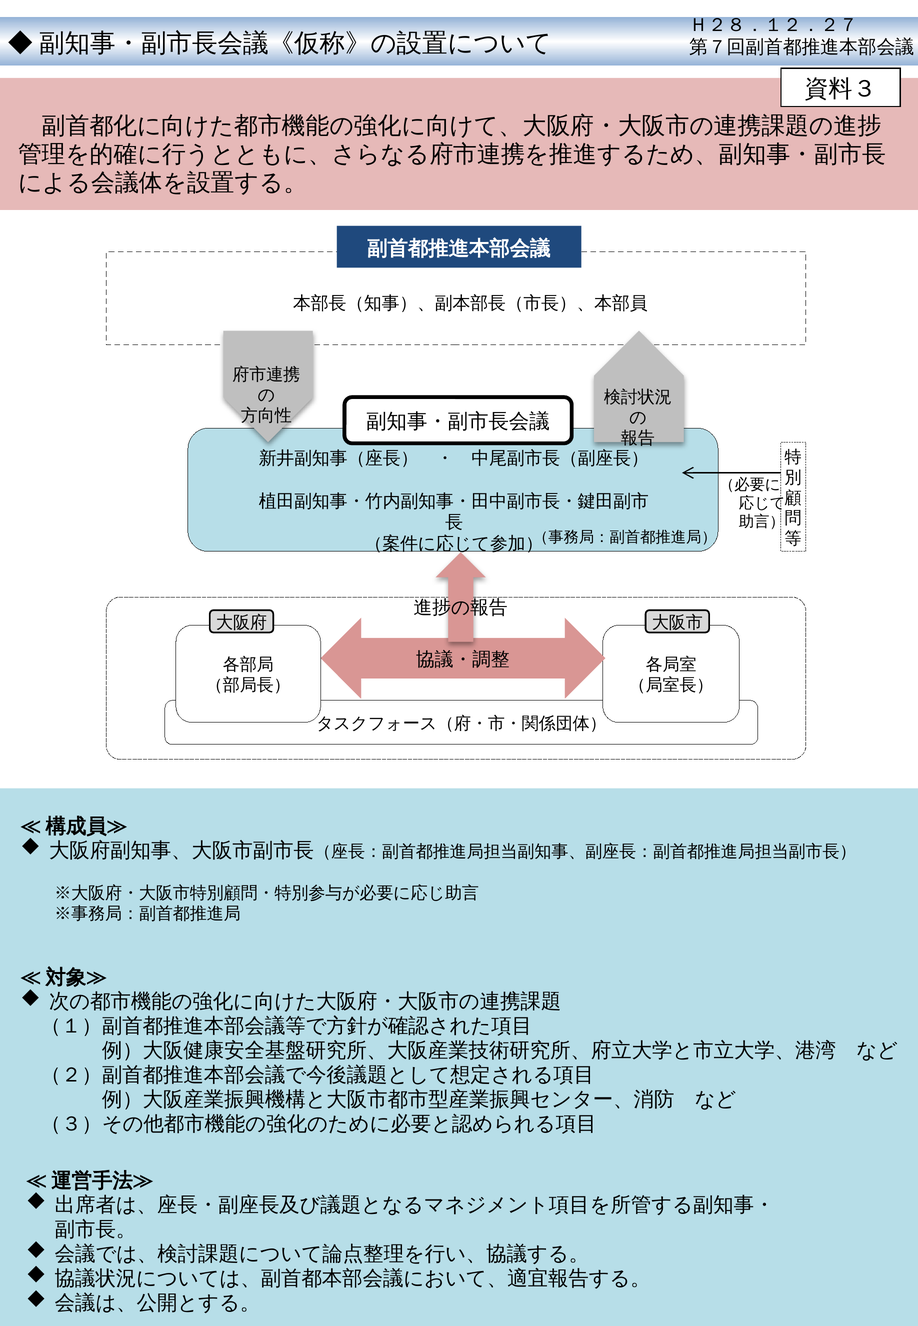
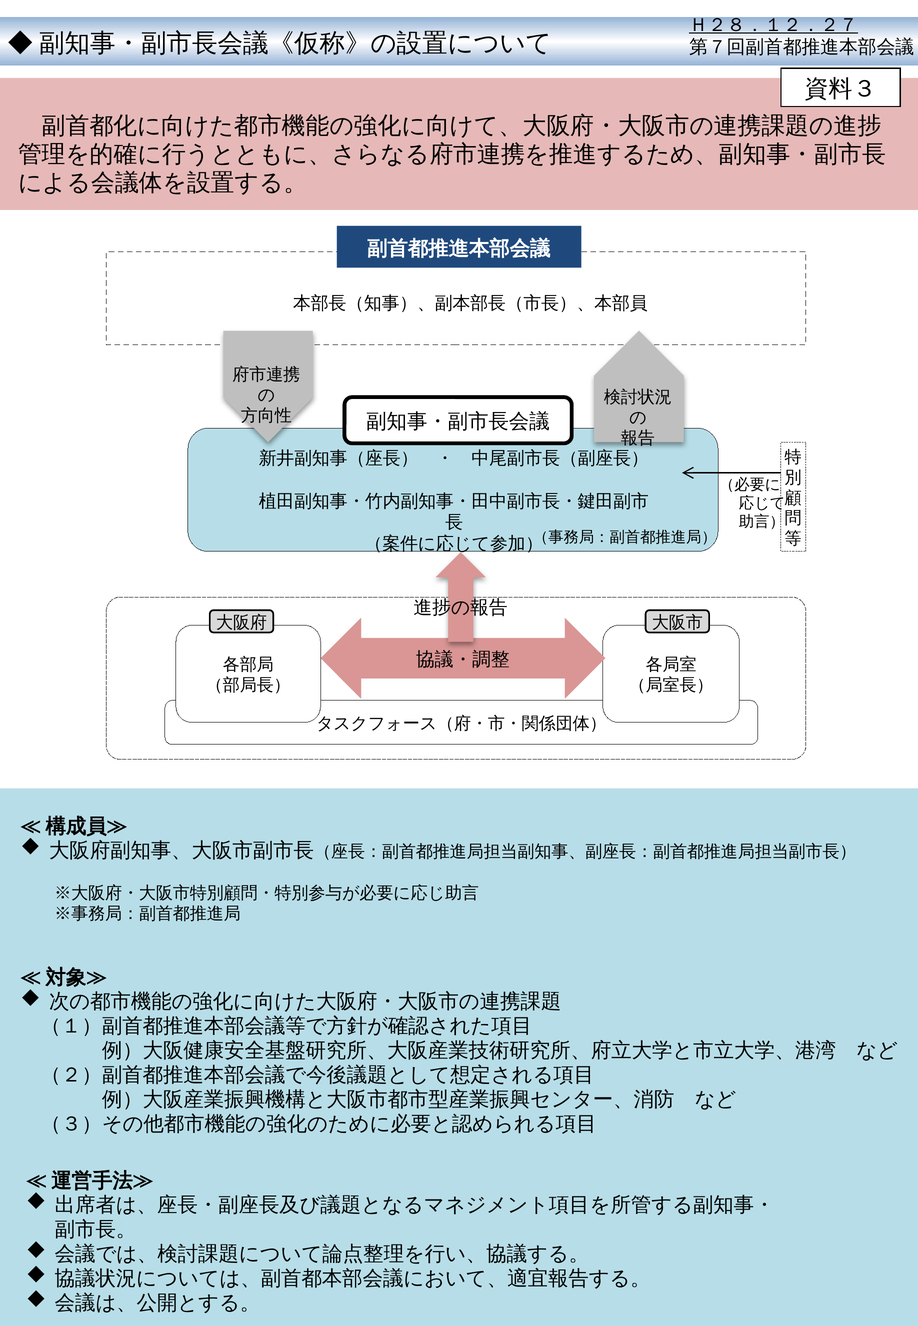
Ｈ２８．１２．２７ underline: none -> present
